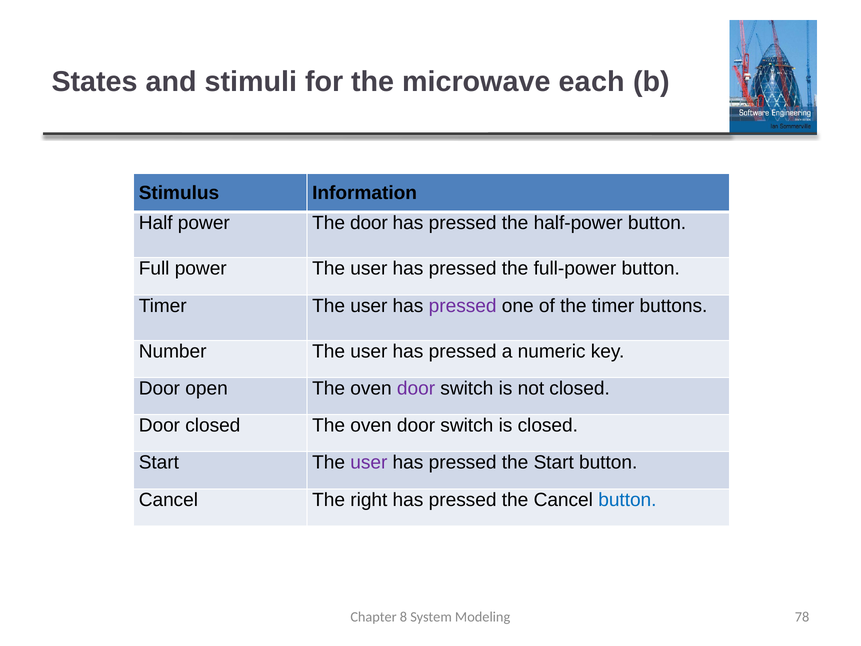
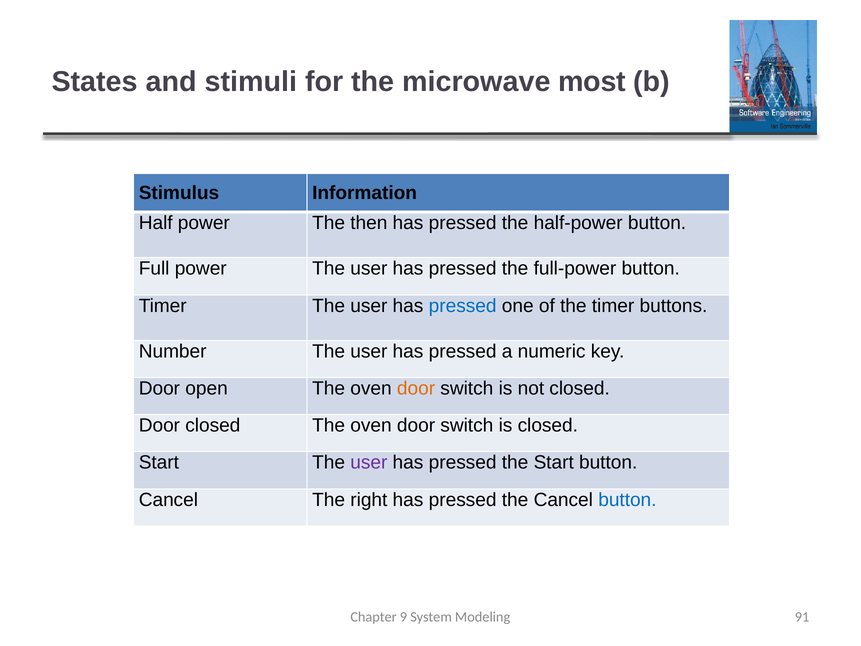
each: each -> most
The door: door -> then
pressed at (463, 306) colour: purple -> blue
door at (416, 388) colour: purple -> orange
8: 8 -> 9
78: 78 -> 91
